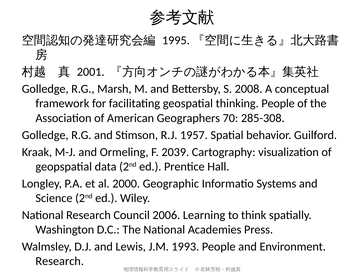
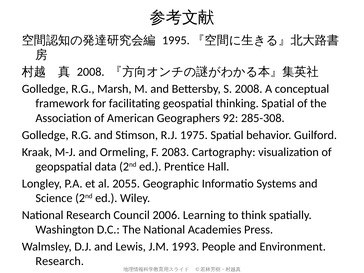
2001 at (91, 72): 2001 -> 2008
thinking People: People -> Spatial
70: 70 -> 92
1957: 1957 -> 1975
2039: 2039 -> 2083
2000: 2000 -> 2055
